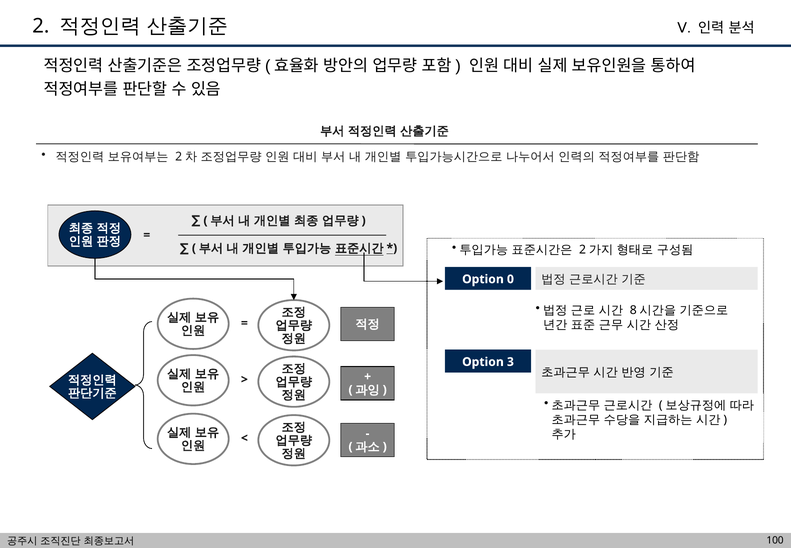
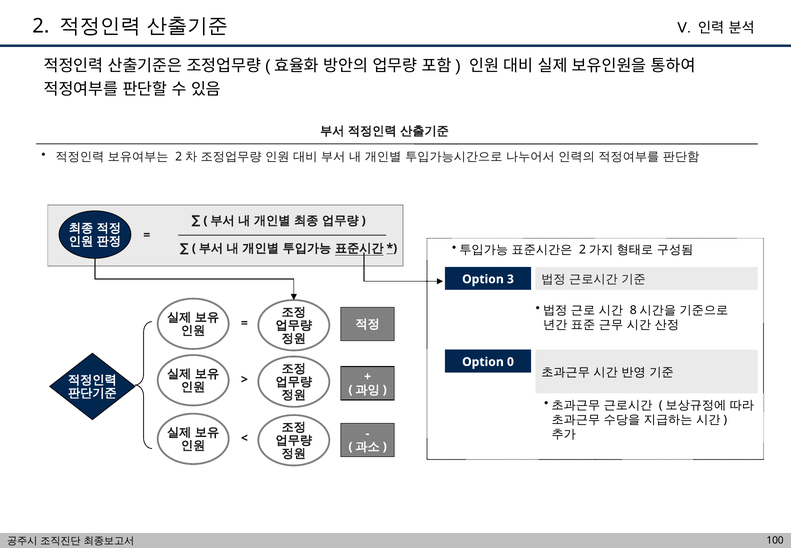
0: 0 -> 3
3: 3 -> 0
